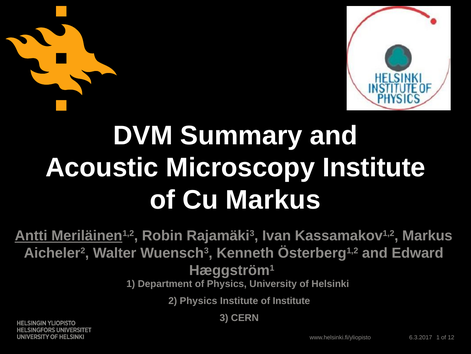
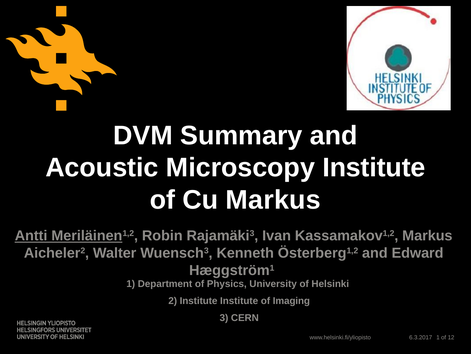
2 Physics: Physics -> Institute
of Institute: Institute -> Imaging
